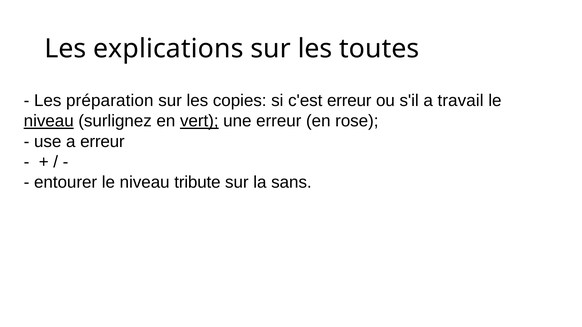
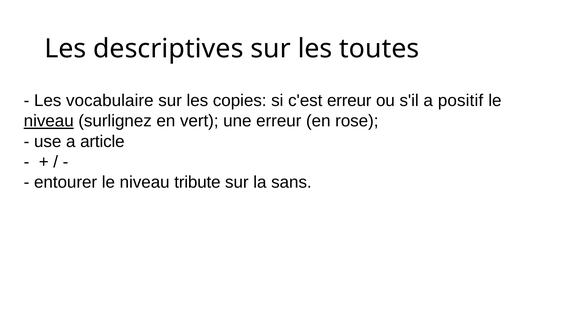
explications: explications -> descriptives
préparation: préparation -> vocabulaire
travail: travail -> positif
vert underline: present -> none
a erreur: erreur -> article
